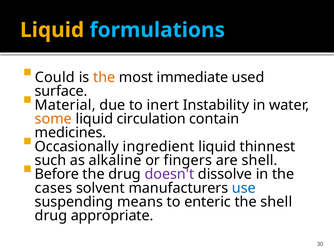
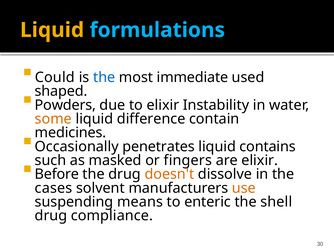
the at (104, 77) colour: orange -> blue
surface: surface -> shaped
Material: Material -> Powders
to inert: inert -> elixir
circulation: circulation -> difference
ingredient: ingredient -> penetrates
thinnest: thinnest -> contains
alkaline: alkaline -> masked
are shell: shell -> elixir
doesn't colour: purple -> orange
use colour: blue -> orange
appropriate: appropriate -> compliance
